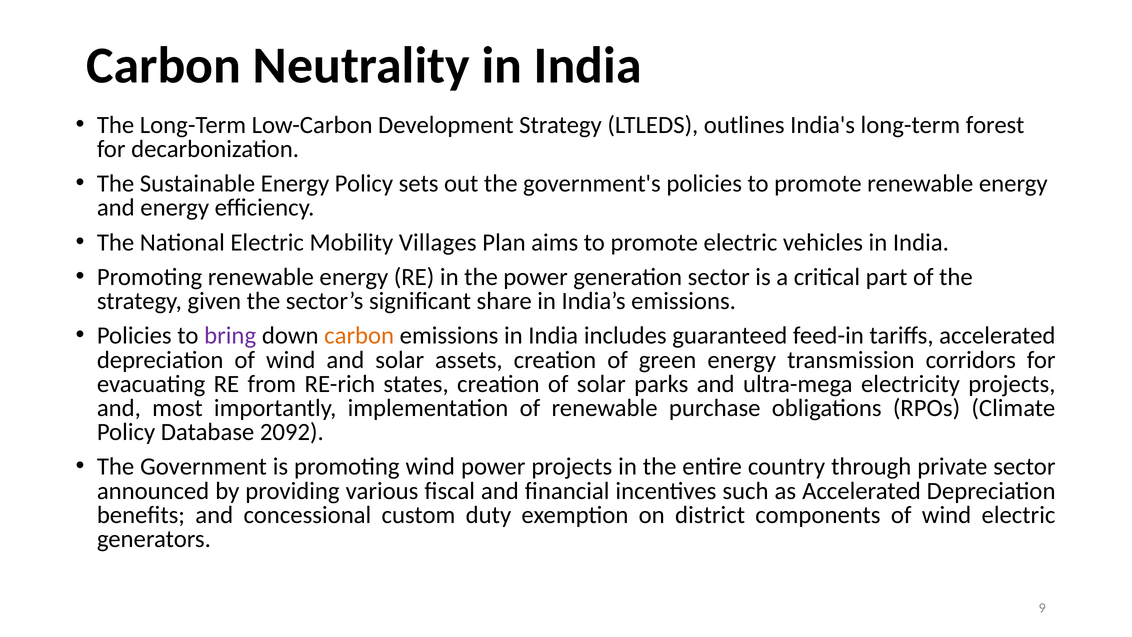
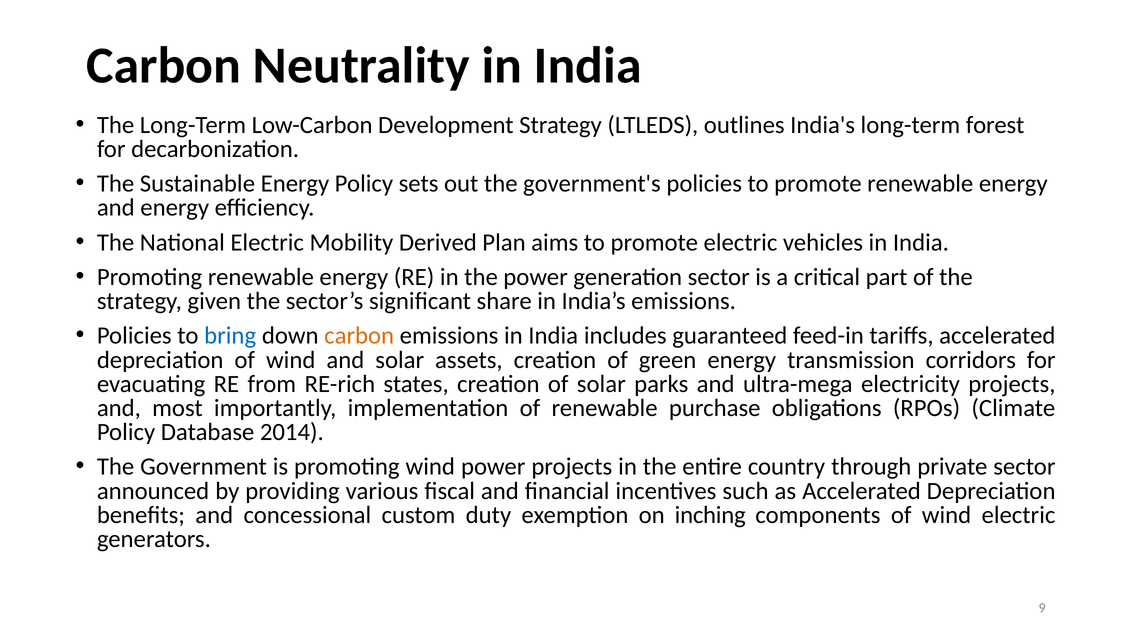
Villages: Villages -> Derived
bring colour: purple -> blue
2092: 2092 -> 2014
district: district -> inching
